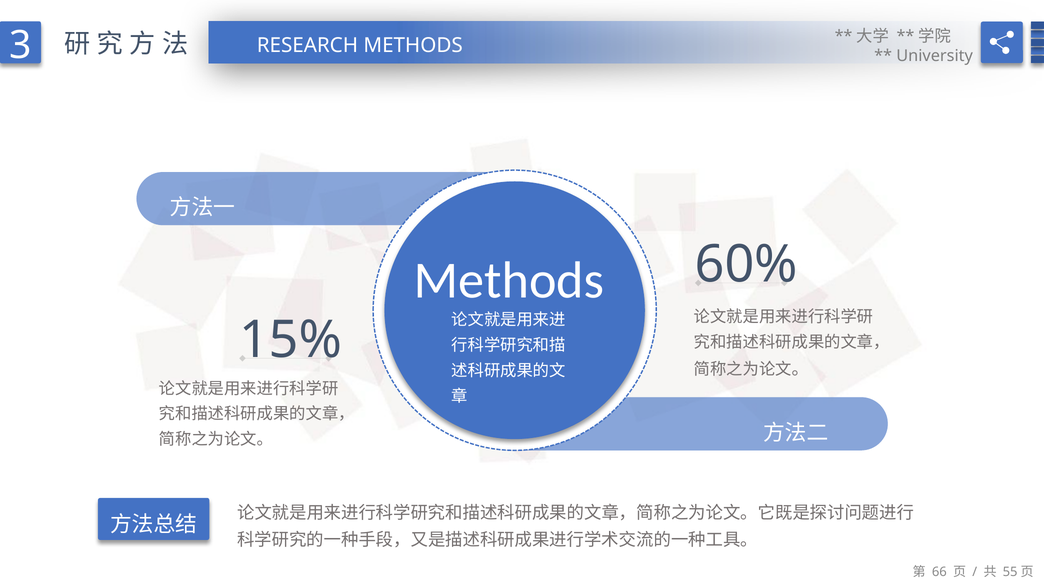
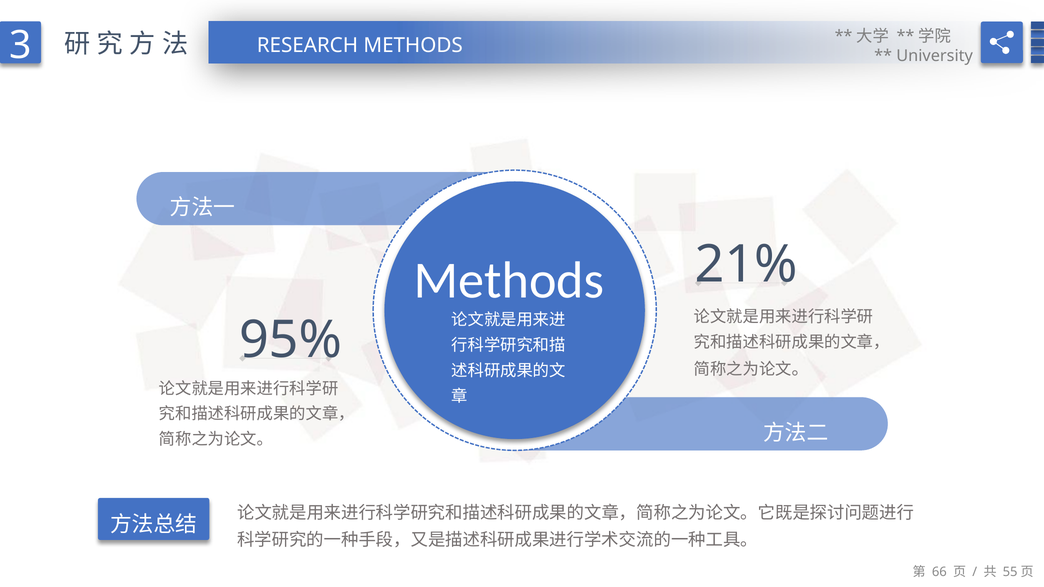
60%: 60% -> 21%
15%: 15% -> 95%
